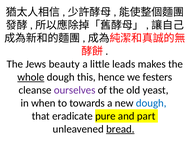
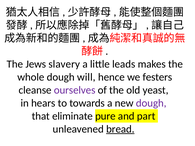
beauty: beauty -> slavery
whole underline: present -> none
this: this -> will
when: when -> hears
dough at (151, 103) colour: blue -> purple
eradicate: eradicate -> eliminate
